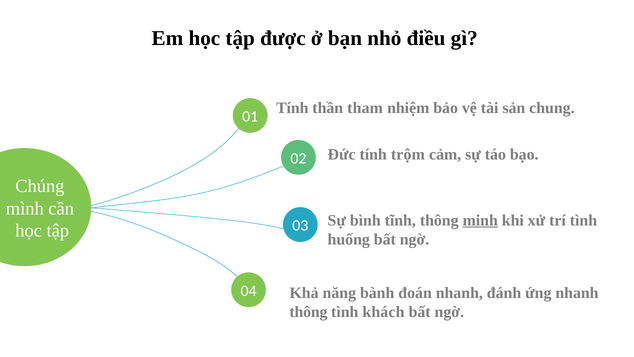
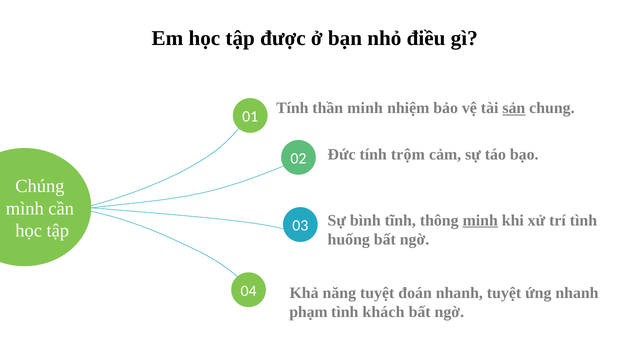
thần tham: tham -> minh
sản underline: none -> present
năng bành: bành -> tuyệt
nhanh đánh: đánh -> tuyệt
thông at (308, 312): thông -> phạm
